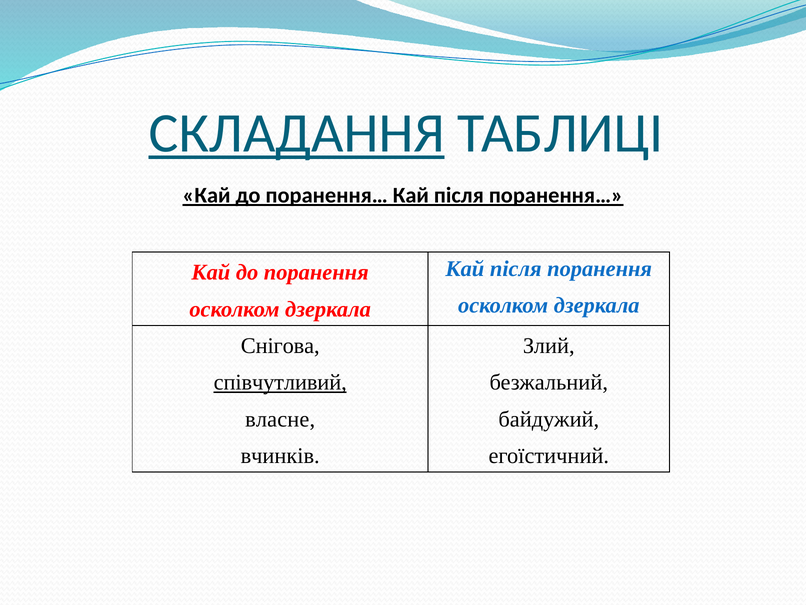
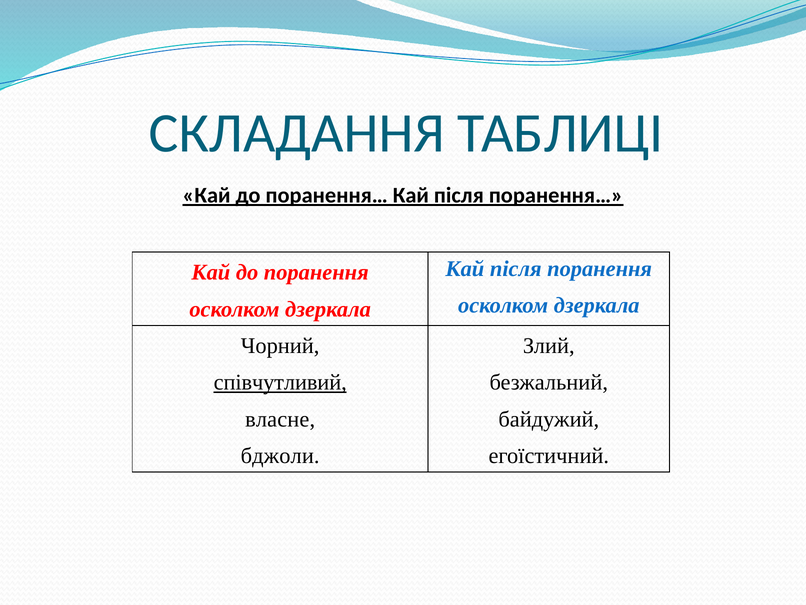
СКЛАДАННЯ underline: present -> none
Снігова: Снігова -> Чорний
вчинків: вчинків -> бджоли
